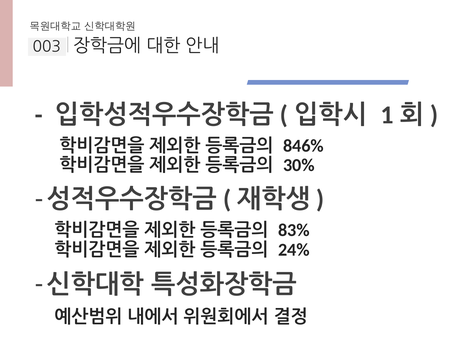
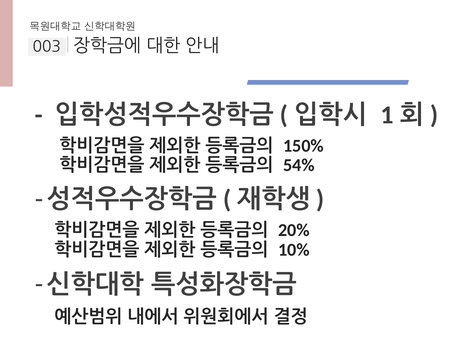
846%: 846% -> 150%
30%: 30% -> 54%
83%: 83% -> 20%
24%: 24% -> 10%
